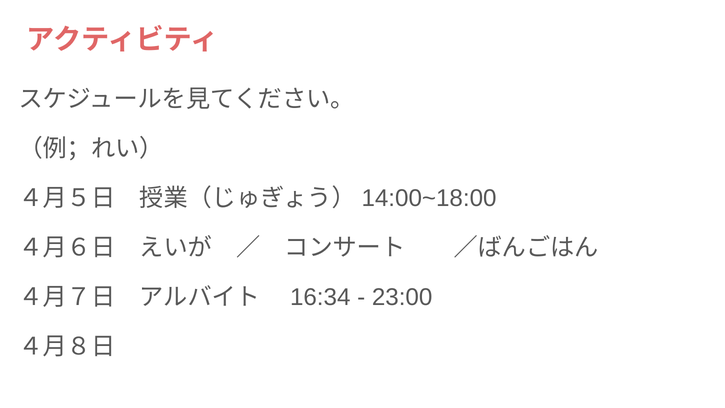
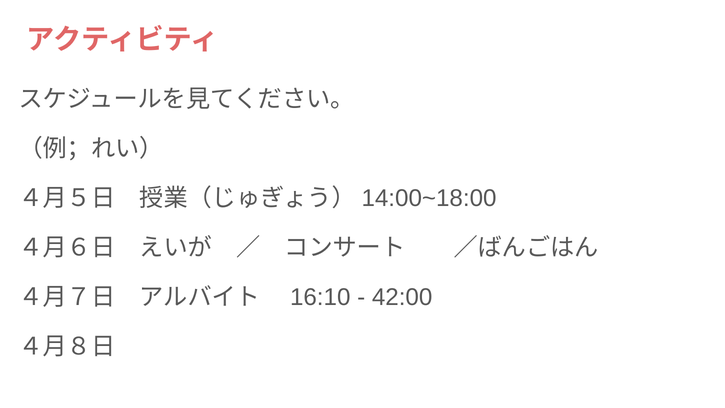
16:34: 16:34 -> 16:10
23:00: 23:00 -> 42:00
